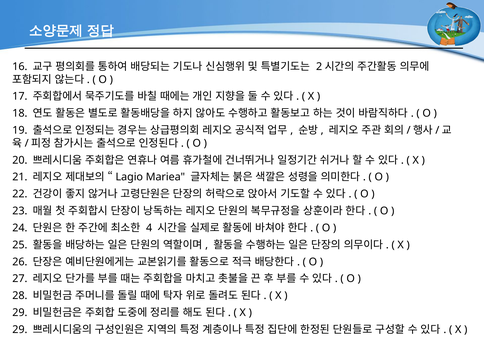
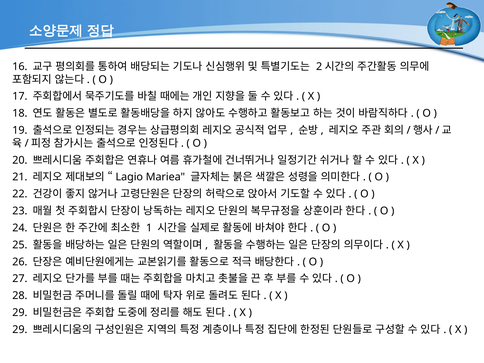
4: 4 -> 1
